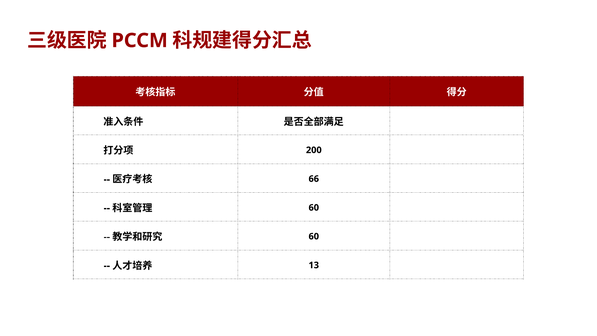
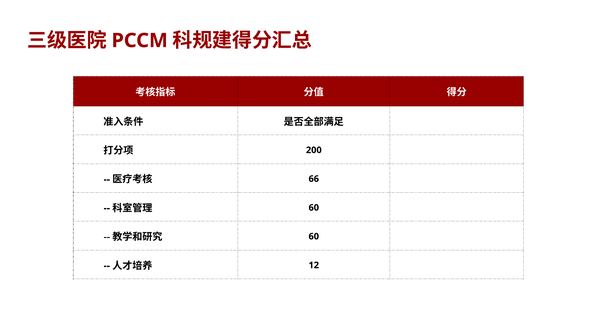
13: 13 -> 12
